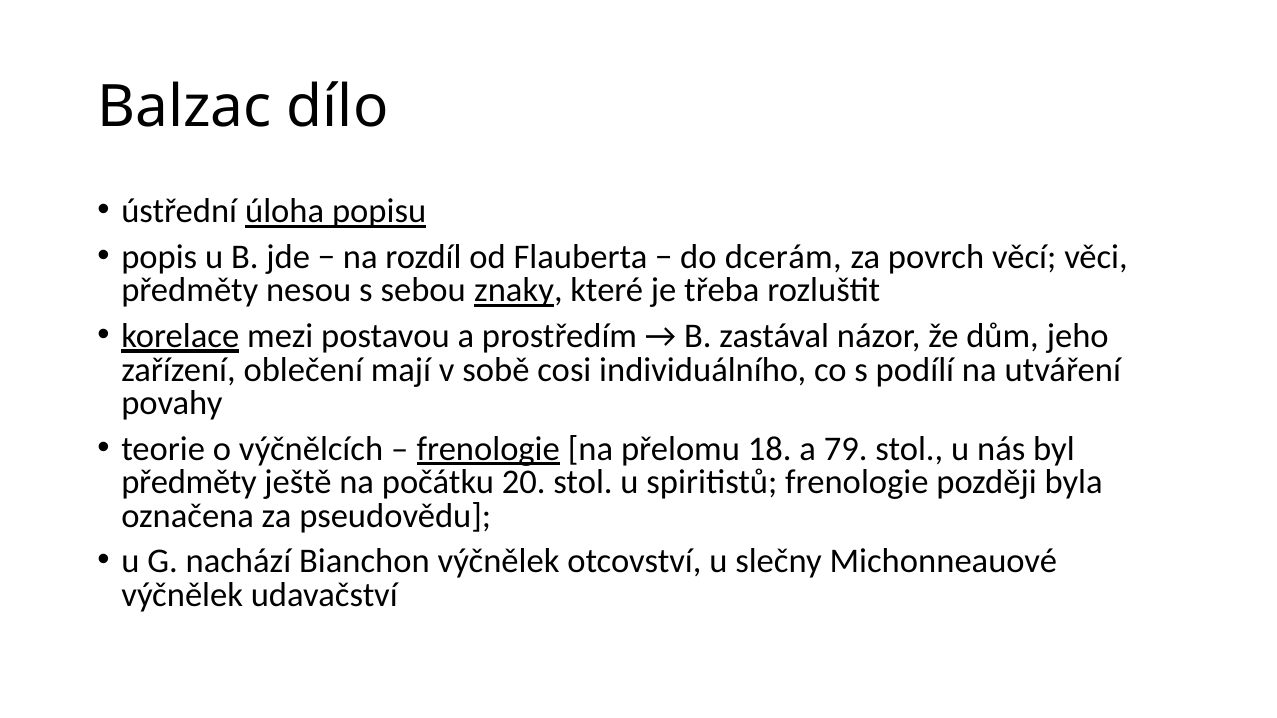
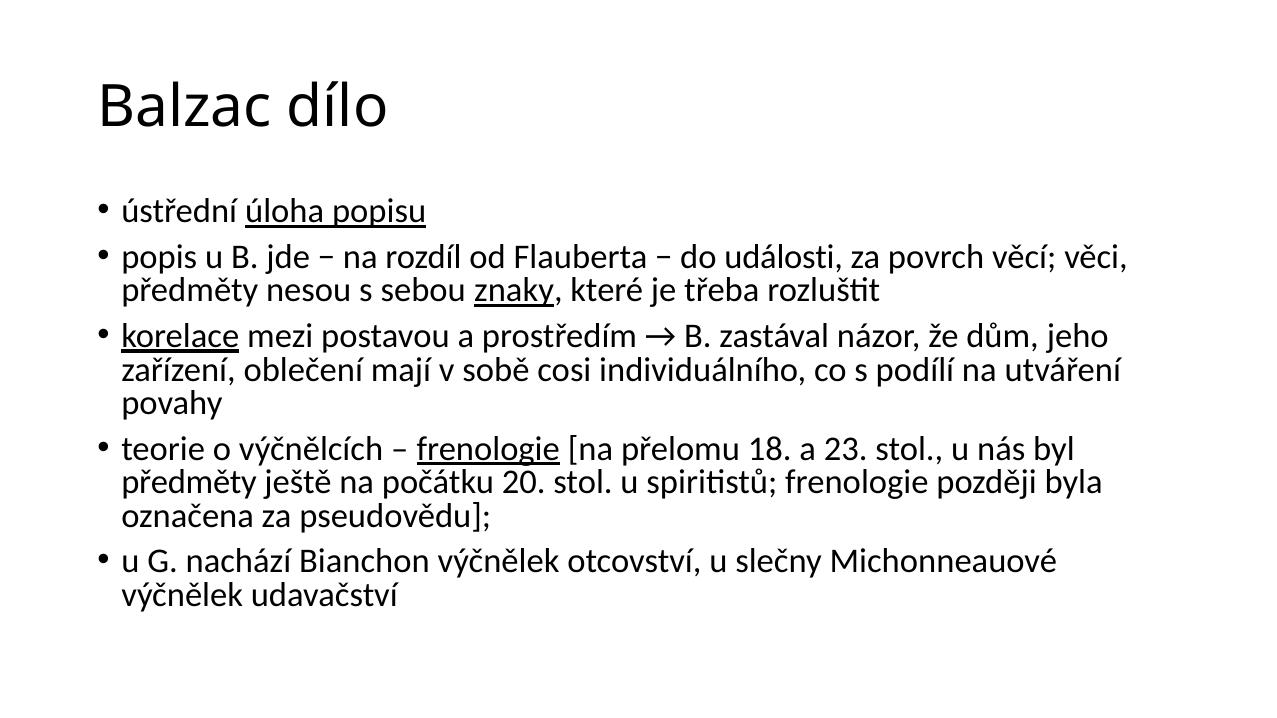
dcerám: dcerám -> události
79: 79 -> 23
